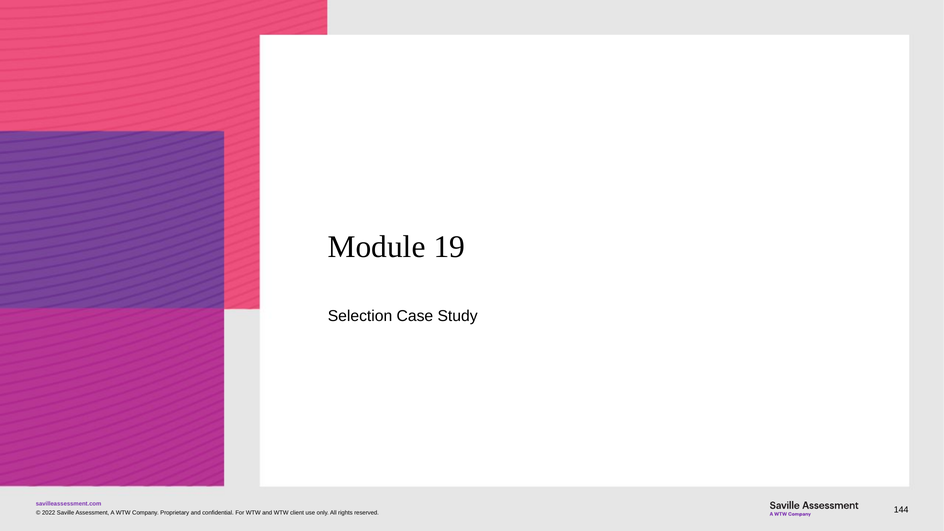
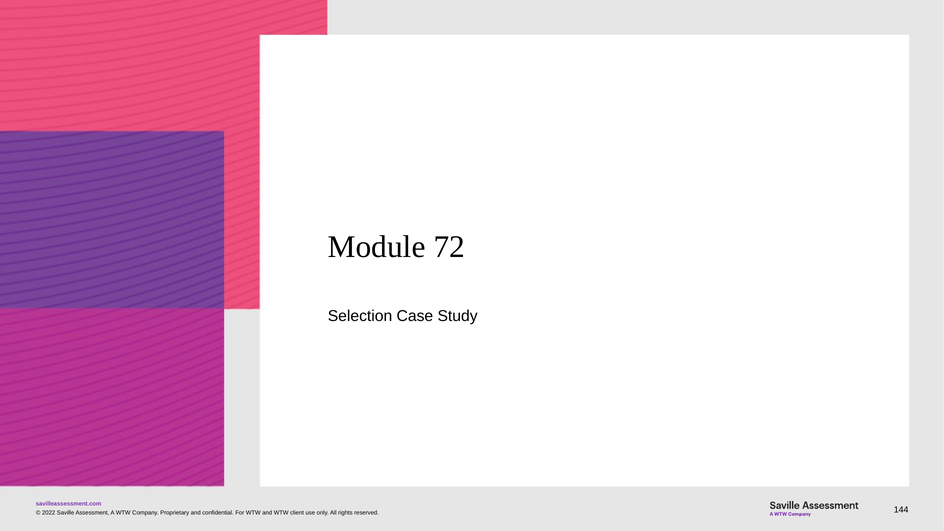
19: 19 -> 72
